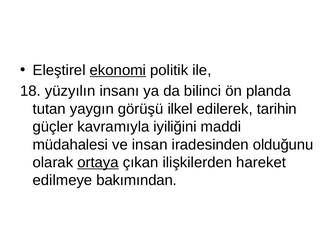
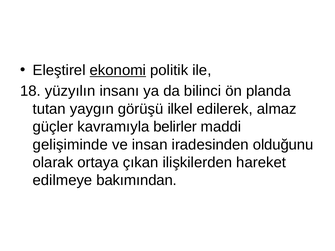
tarihin: tarihin -> almaz
iyiliğini: iyiliğini -> belirler
müdahalesi: müdahalesi -> gelişiminde
ortaya underline: present -> none
